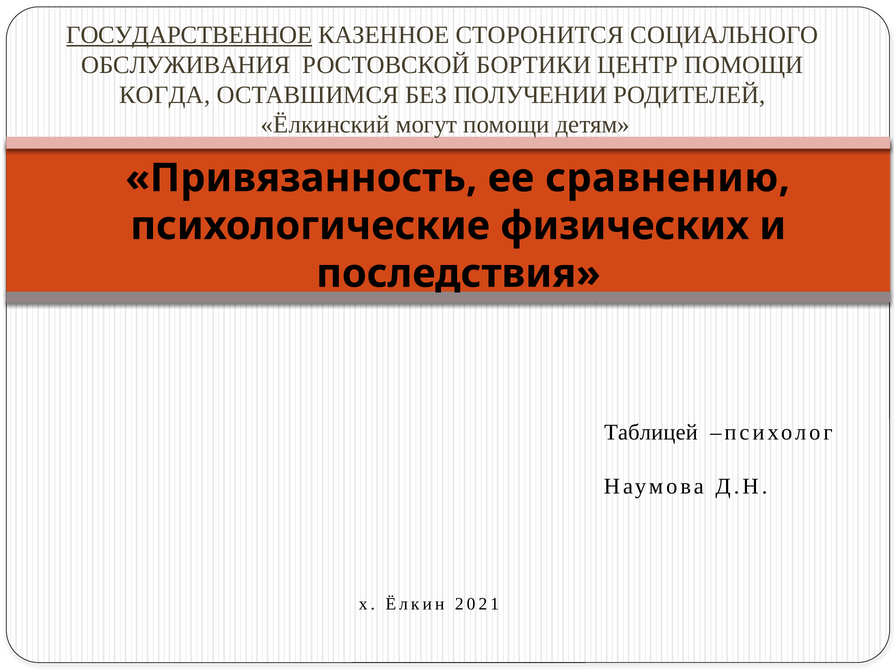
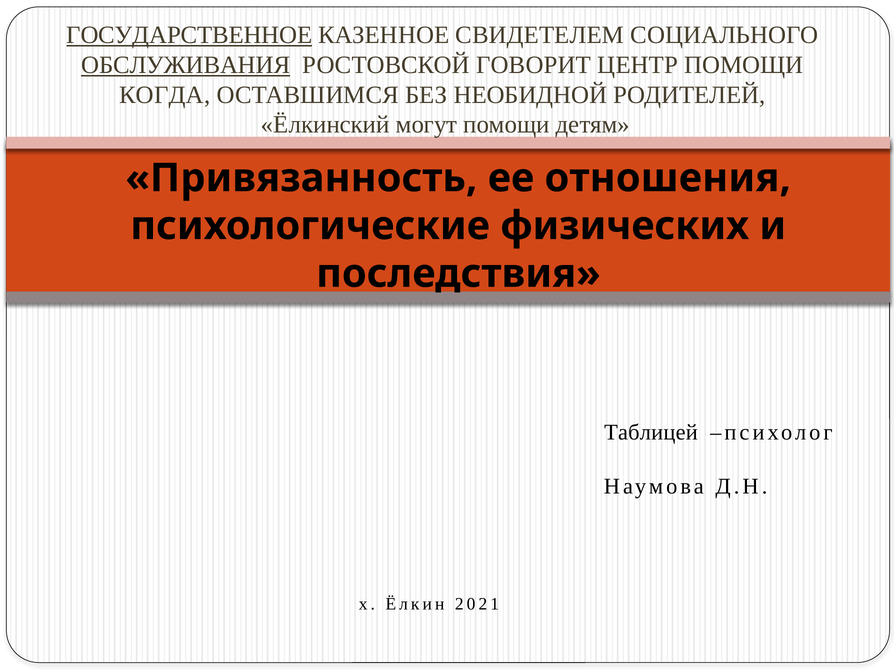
СТОРОНИТСЯ: СТОРОНИТСЯ -> СВИДЕТЕЛЕМ
ОБСЛУЖИВАНИЯ underline: none -> present
БОРТИКИ: БОРТИКИ -> ГОВОРИТ
ПОЛУЧЕНИИ: ПОЛУЧЕНИИ -> НЕОБИДНОЙ
сравнению: сравнению -> отношения
